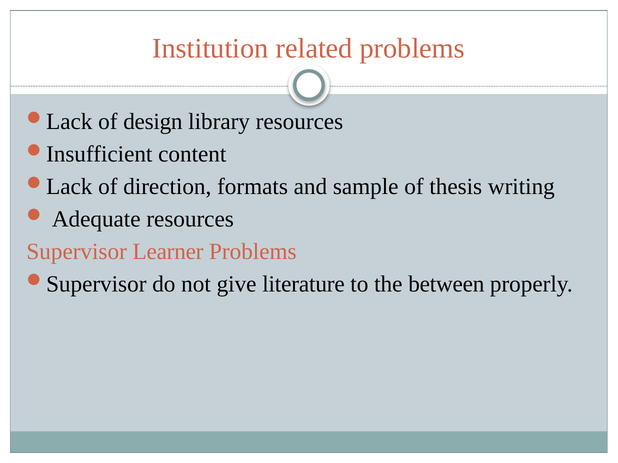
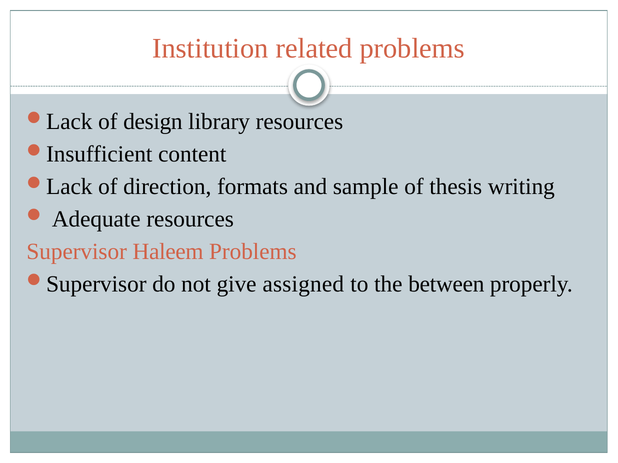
Learner: Learner -> Haleem
literature: literature -> assigned
